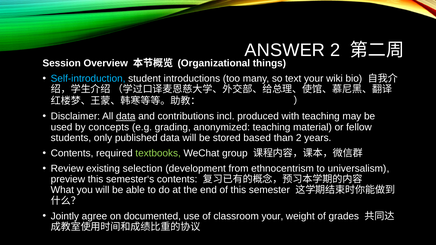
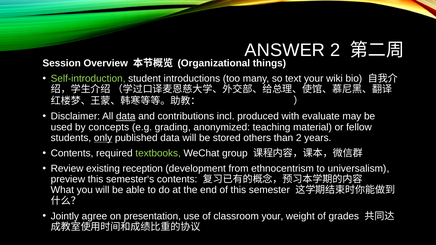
Self-introduction colour: light blue -> light green
with teaching: teaching -> evaluate
only underline: none -> present
based: based -> others
selection: selection -> reception
documented: documented -> presentation
